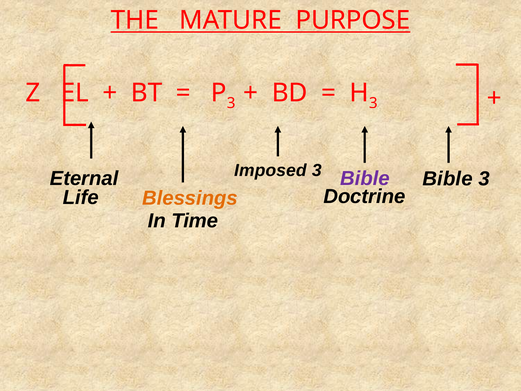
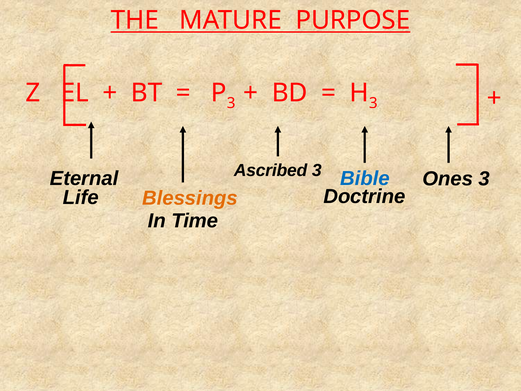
Imposed: Imposed -> Ascribed
Bible at (365, 178) colour: purple -> blue
Bible at (448, 179): Bible -> Ones
